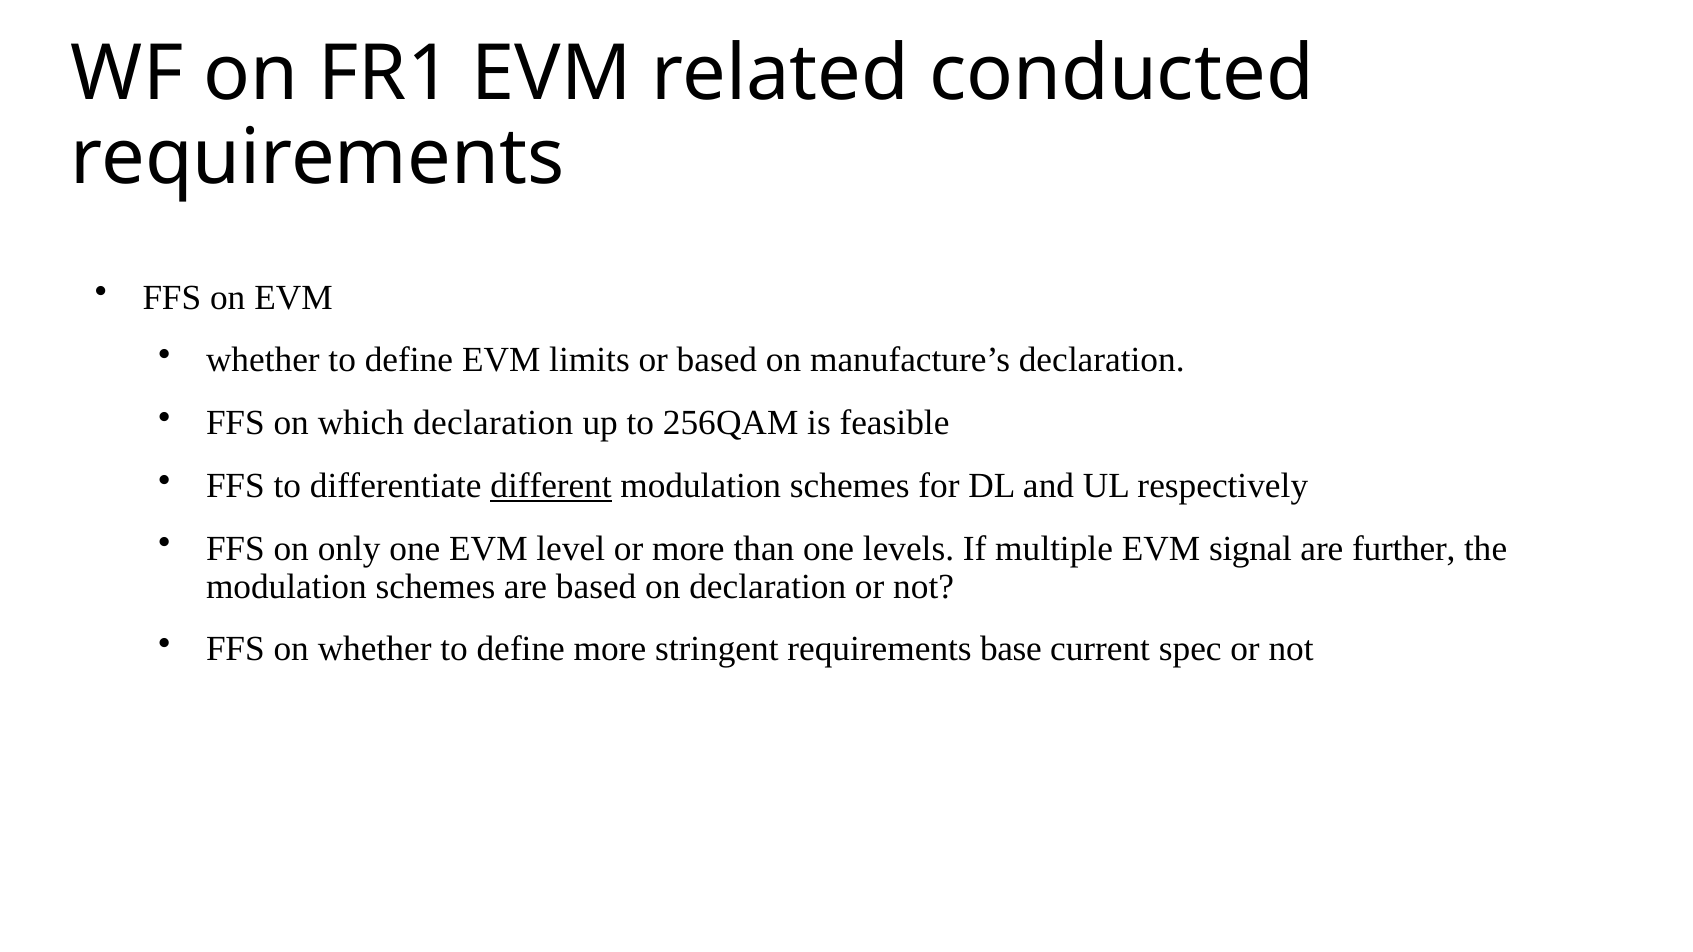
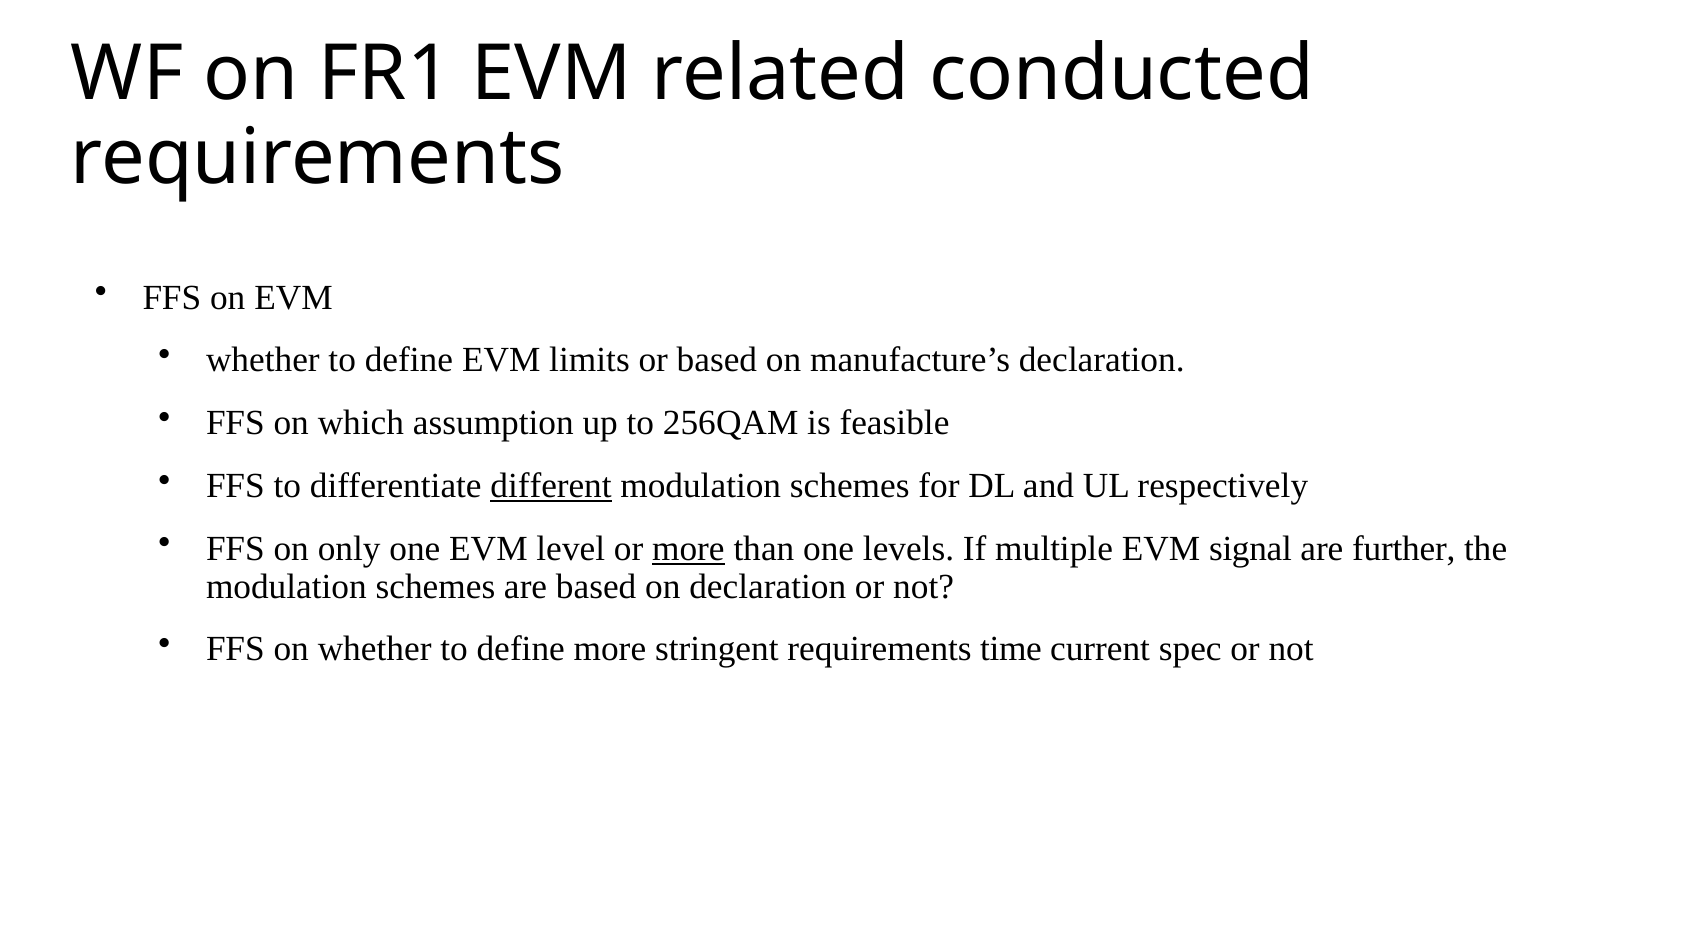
which declaration: declaration -> assumption
more at (688, 549) underline: none -> present
base: base -> time
